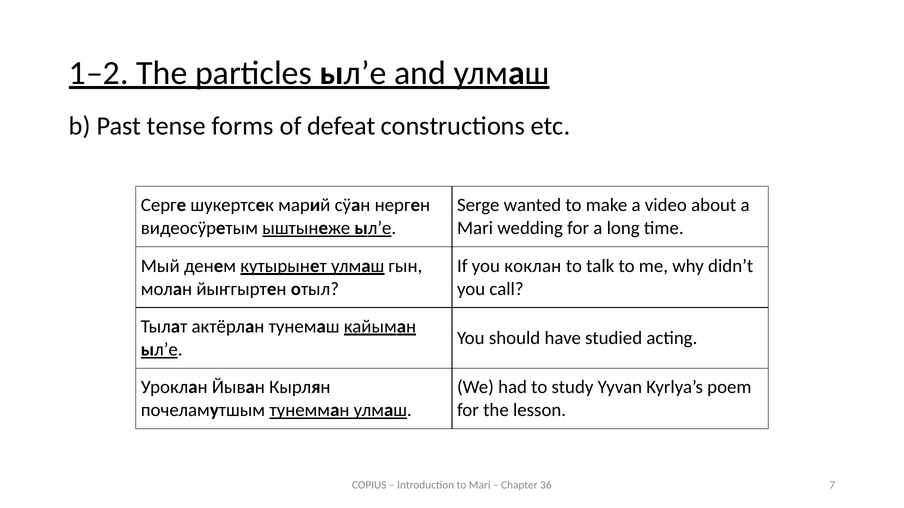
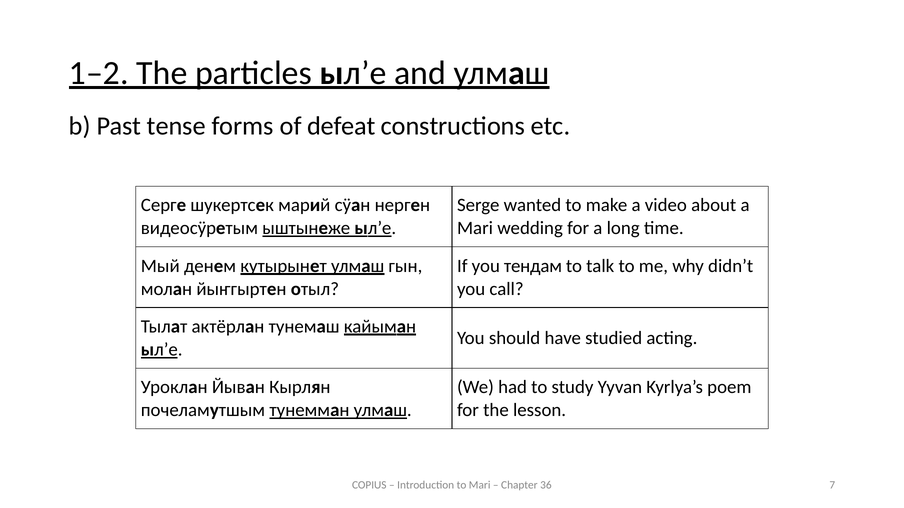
коклан: коклан -> тендам
